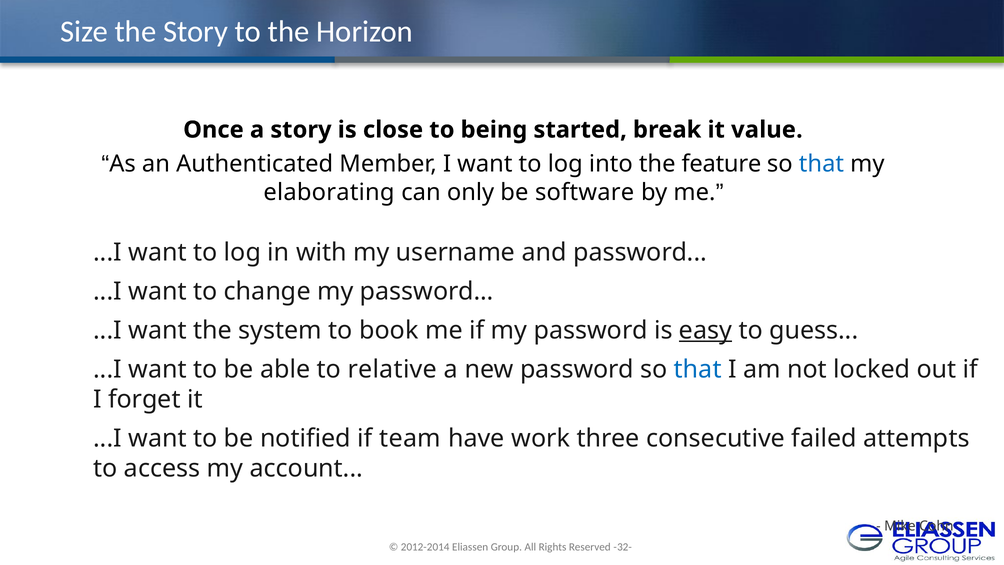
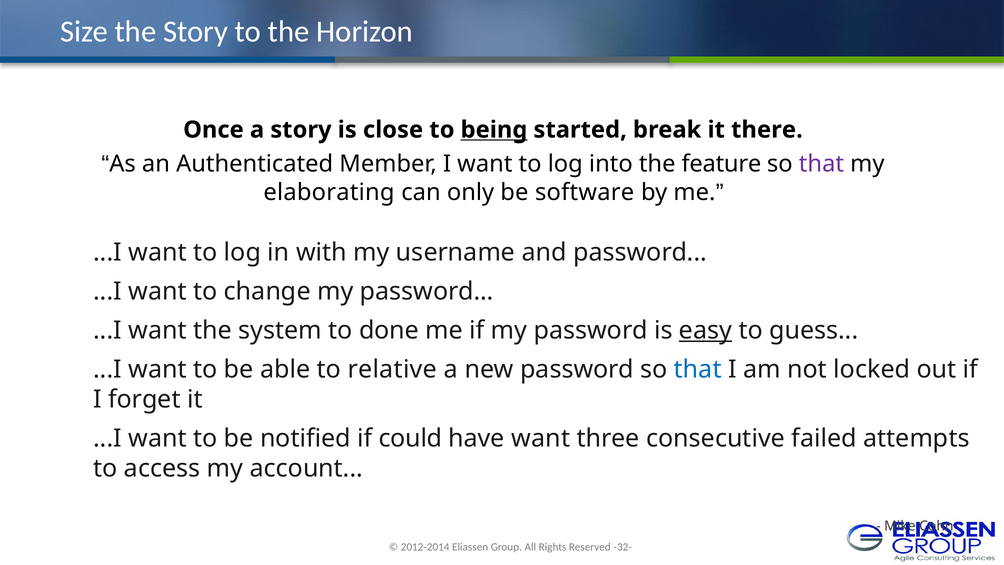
being underline: none -> present
value: value -> there
that at (821, 164) colour: blue -> purple
book: book -> done
team: team -> could
have work: work -> want
